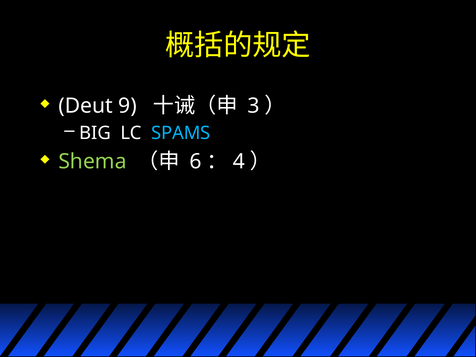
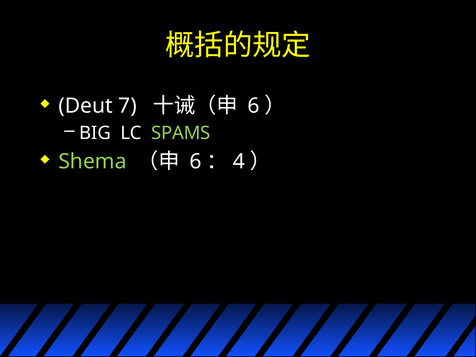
9: 9 -> 7
3 at (253, 106): 3 -> 6
SPAMS colour: light blue -> light green
